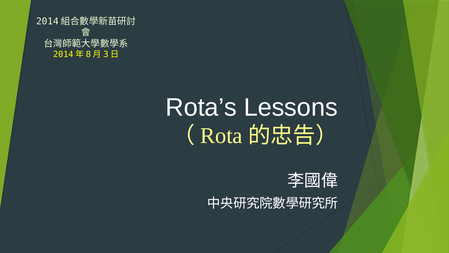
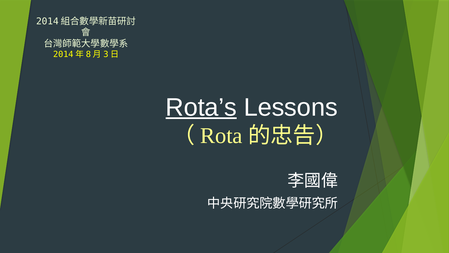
Rota’s underline: none -> present
